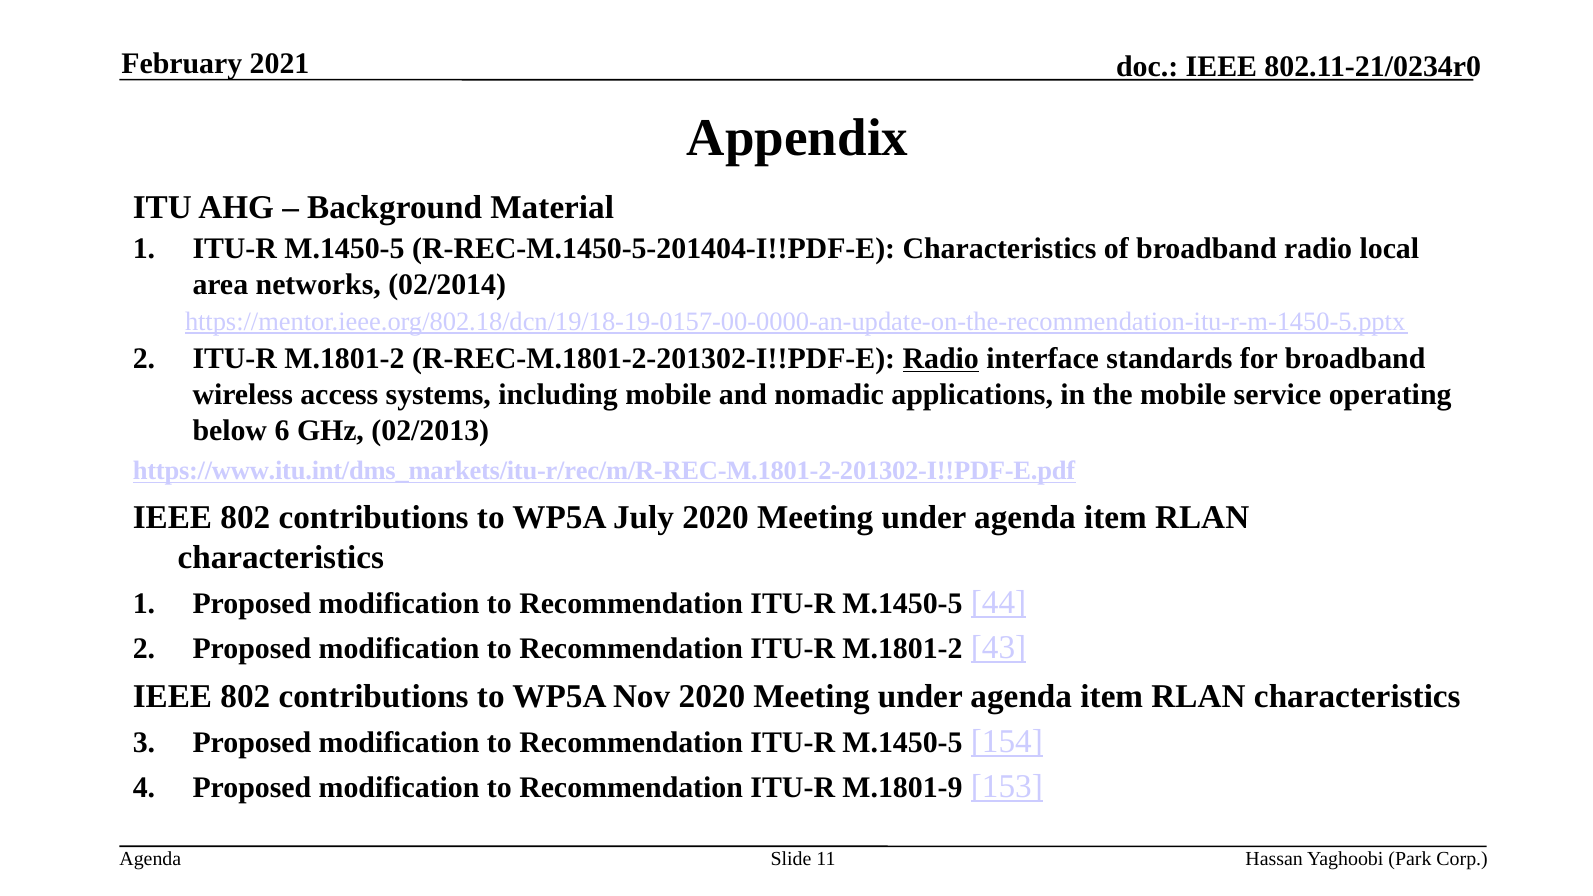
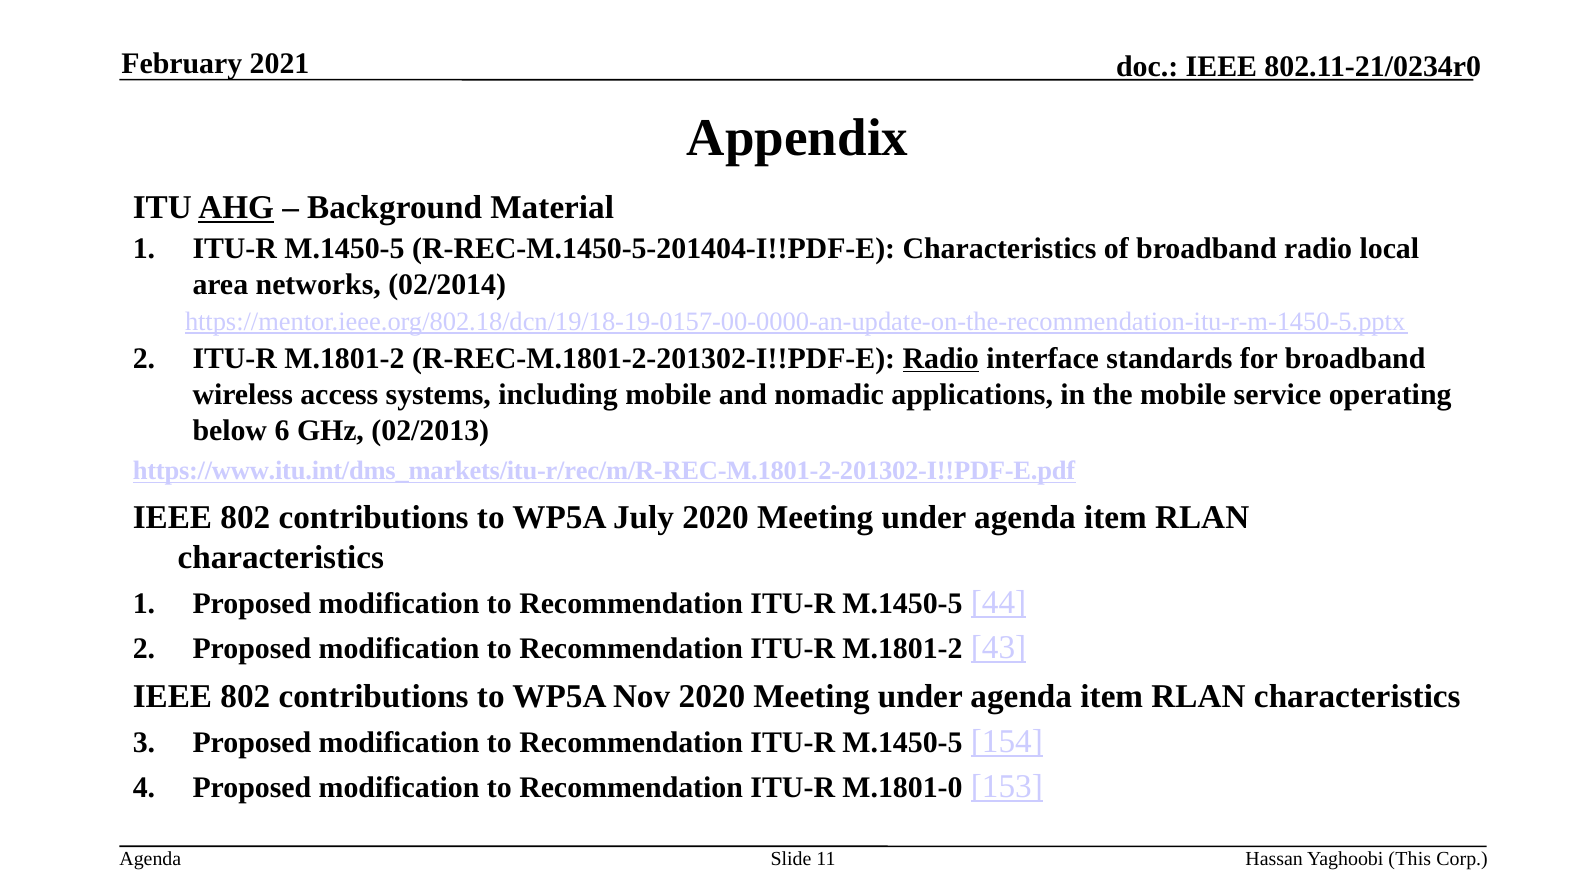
AHG underline: none -> present
M.1801-9: M.1801-9 -> M.1801-0
Park: Park -> This
